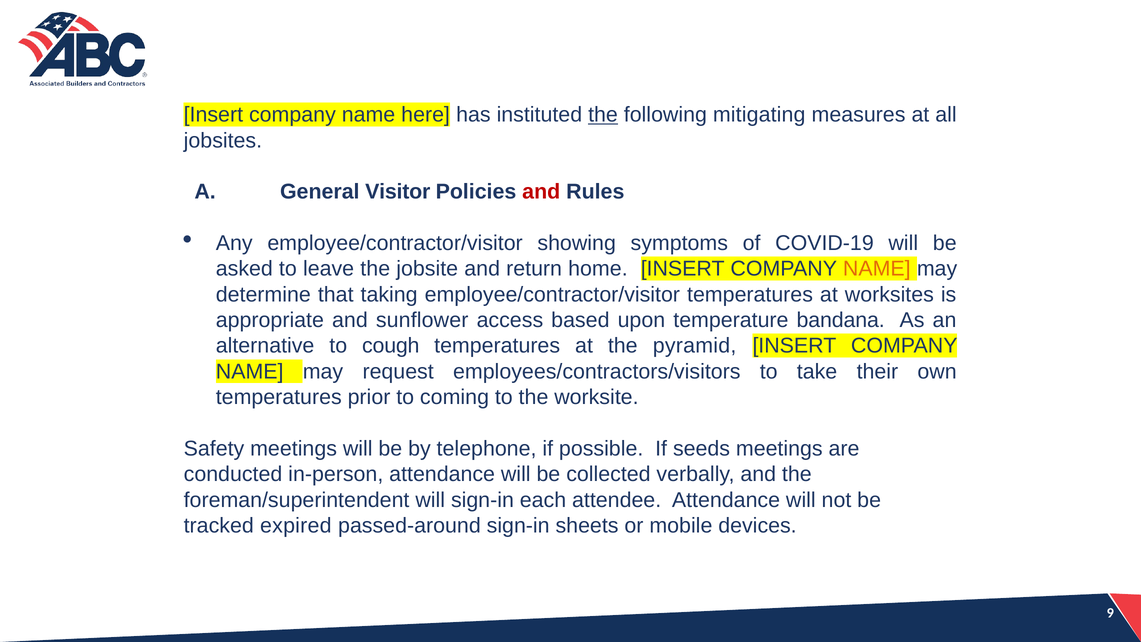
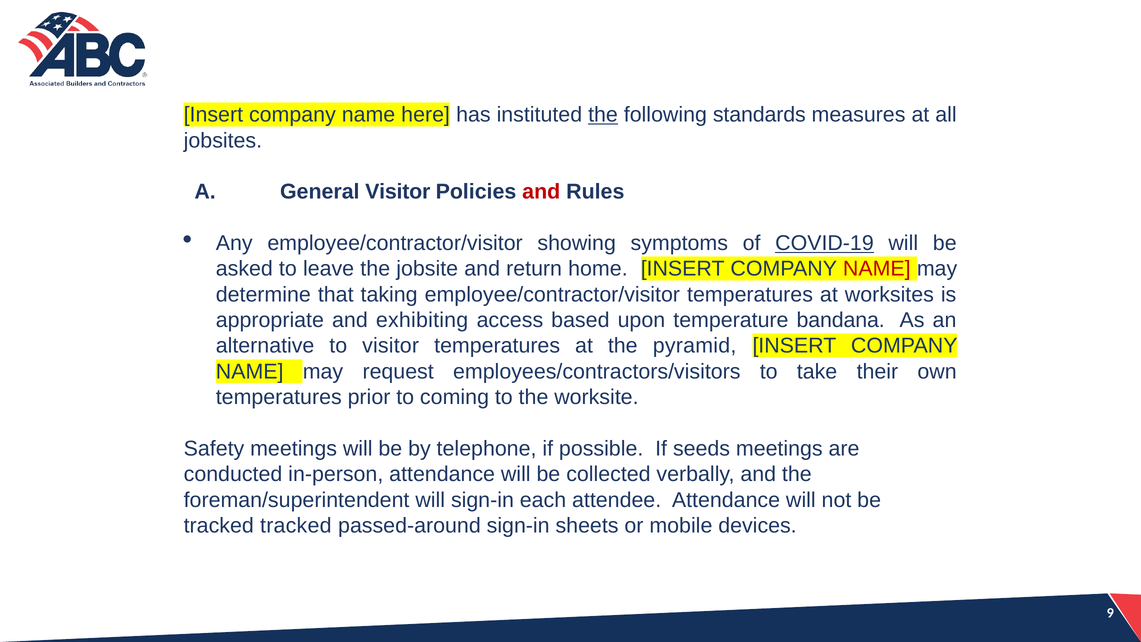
mitigating: mitigating -> standards
COVID-19 underline: none -> present
NAME at (877, 269) colour: orange -> red
sunflower: sunflower -> exhibiting
to cough: cough -> visitor
tracked expired: expired -> tracked
